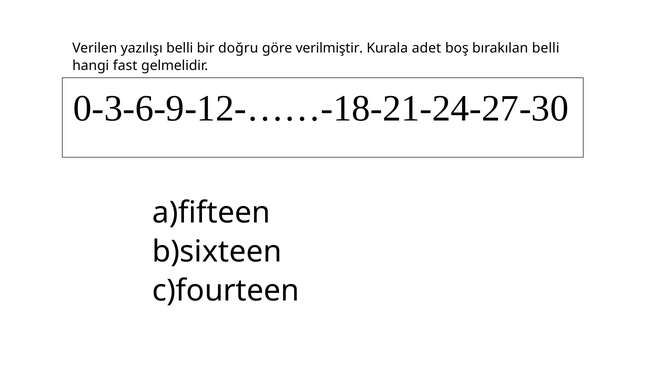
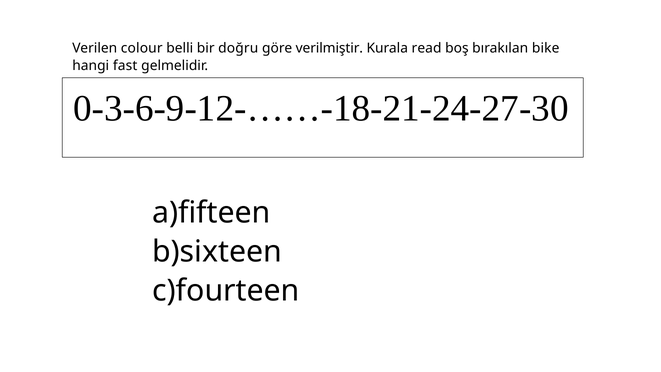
yazılışı: yazılışı -> colour
adet: adet -> read
bırakılan belli: belli -> bike
